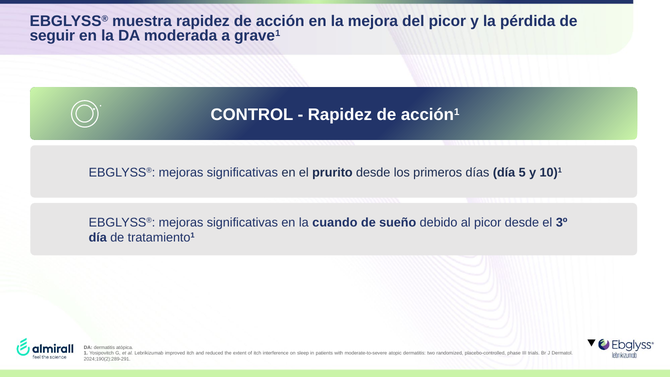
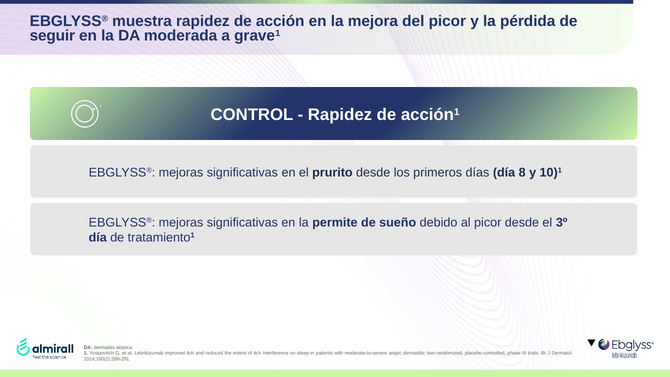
5: 5 -> 8
cuando: cuando -> permite
